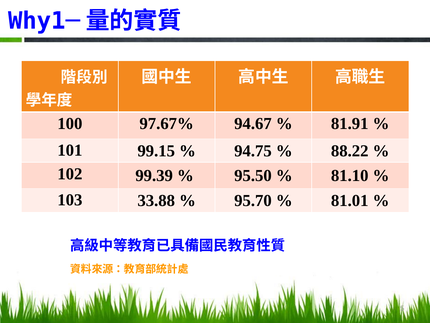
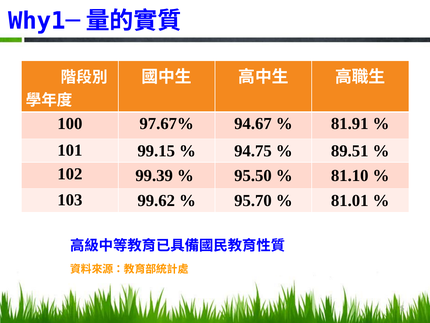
88.22: 88.22 -> 89.51
33.88: 33.88 -> 99.62
